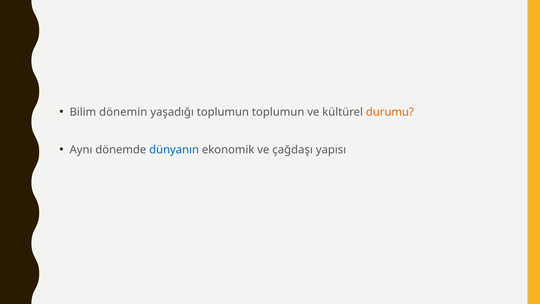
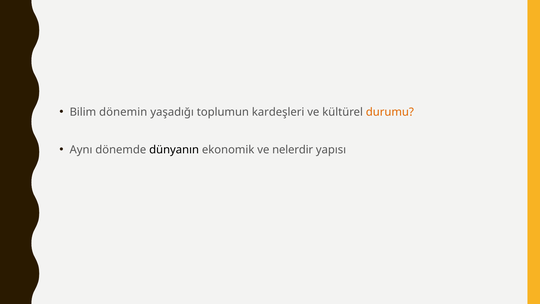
toplumun toplumun: toplumun -> kardeşleri
dünyanın colour: blue -> black
çağdaşı: çağdaşı -> nelerdir
